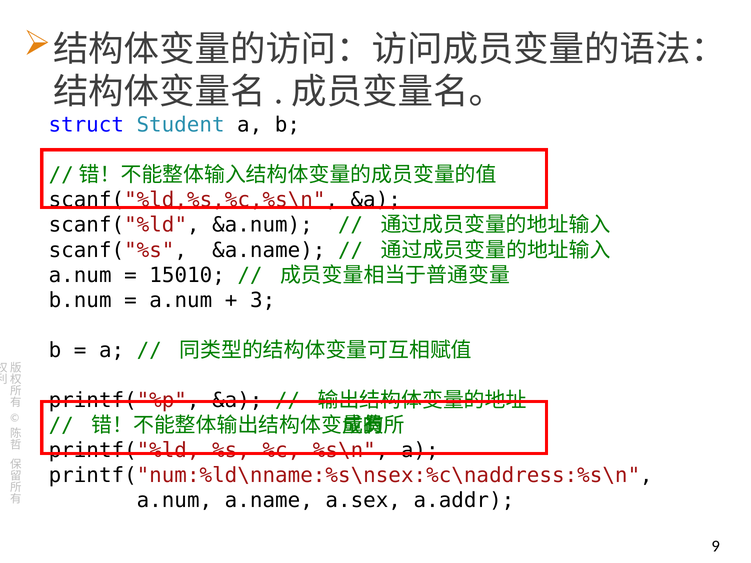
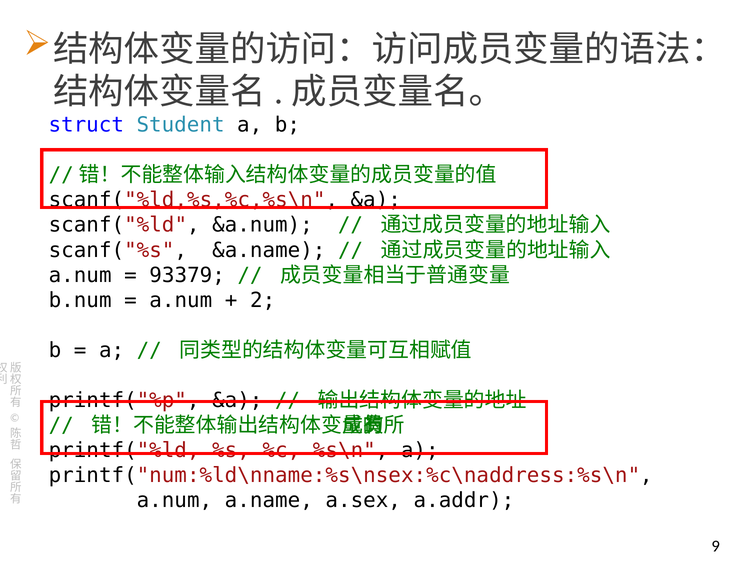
15010: 15010 -> 93379
3: 3 -> 2
